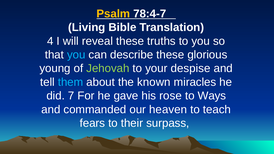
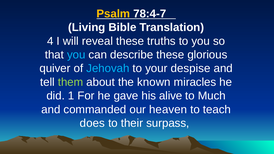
young: young -> quiver
Jehovah colour: light green -> light blue
them colour: light blue -> light green
7: 7 -> 1
rose: rose -> alive
Ways: Ways -> Much
fears: fears -> does
